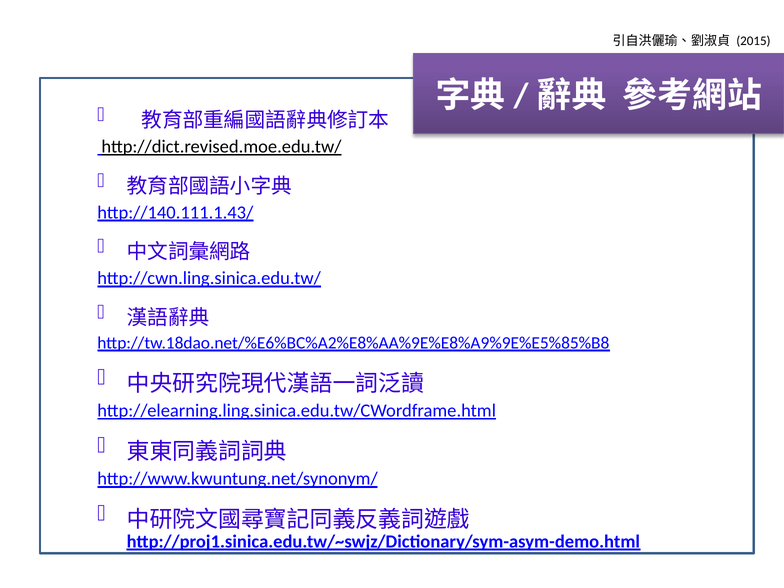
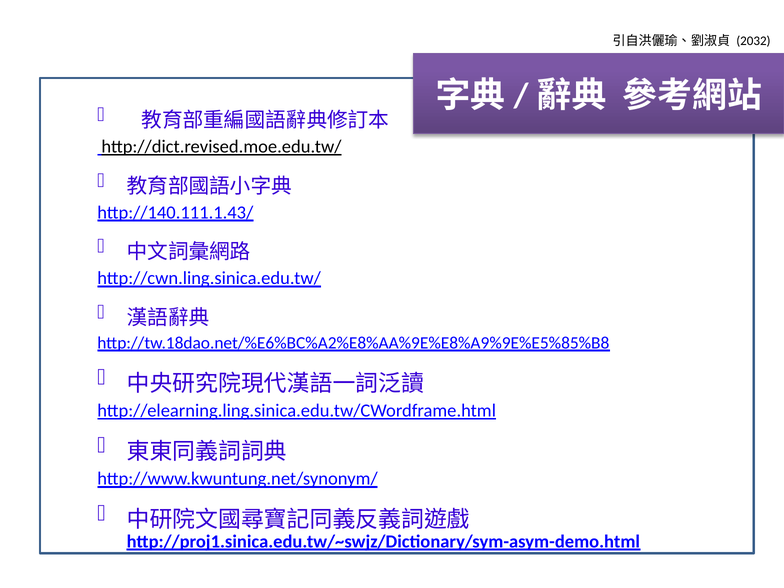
2015: 2015 -> 2032
